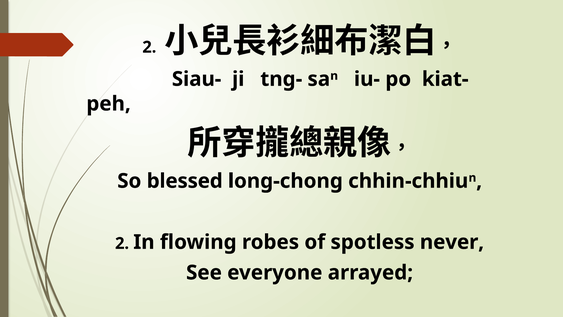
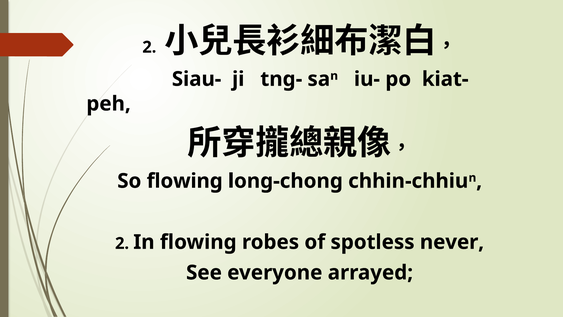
So blessed: blessed -> flowing
